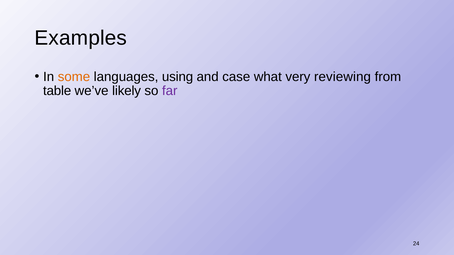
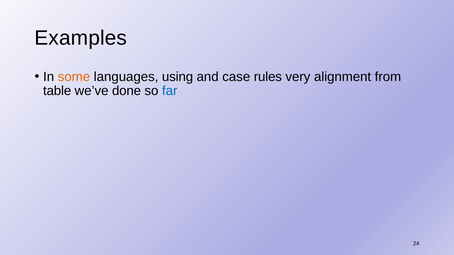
what: what -> rules
reviewing: reviewing -> alignment
likely: likely -> done
far colour: purple -> blue
